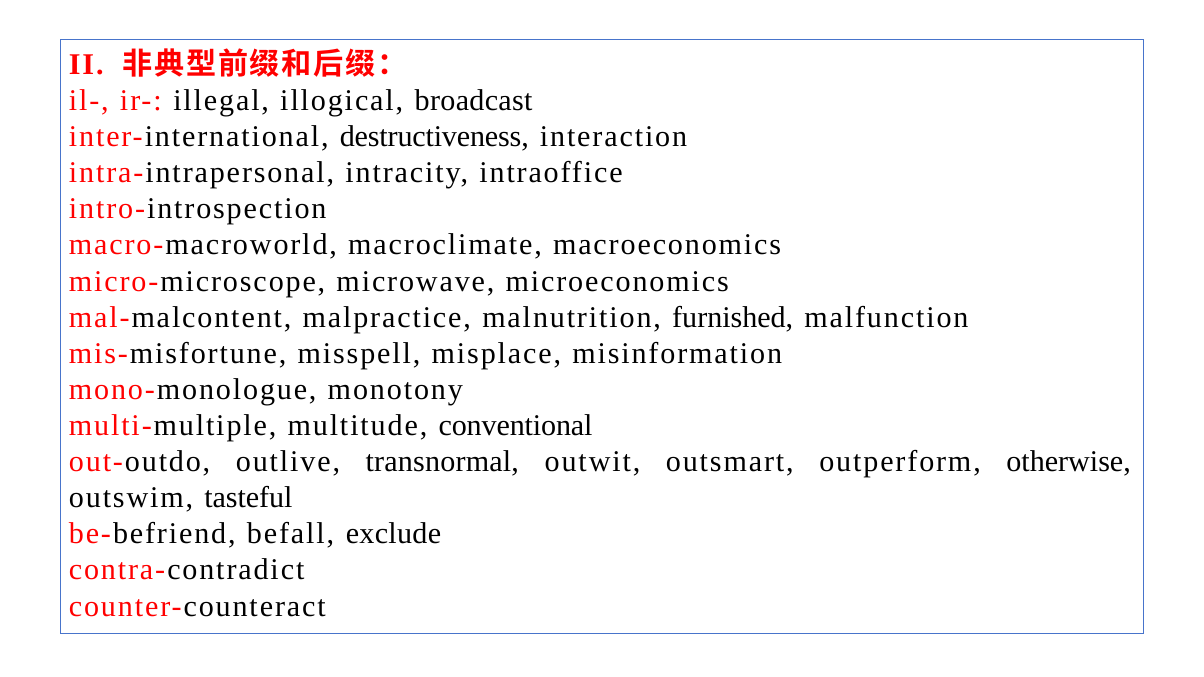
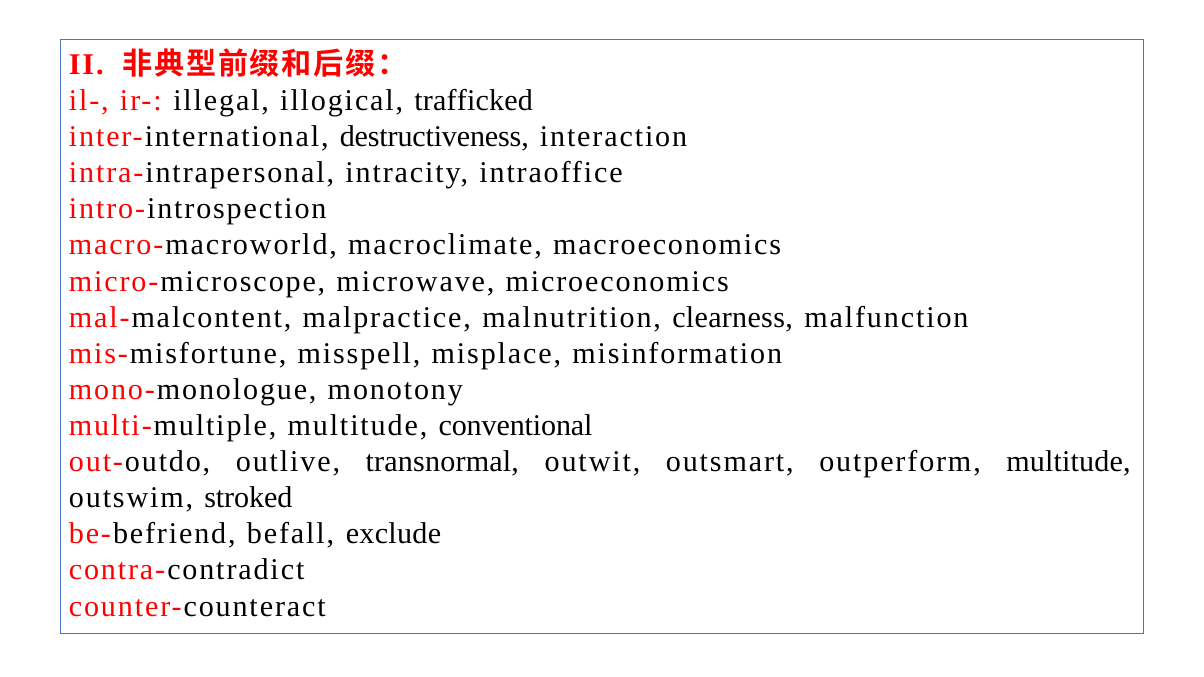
broadcast: broadcast -> trafficked
furnished: furnished -> clearness
outperform otherwise: otherwise -> multitude
tasteful: tasteful -> stroked
